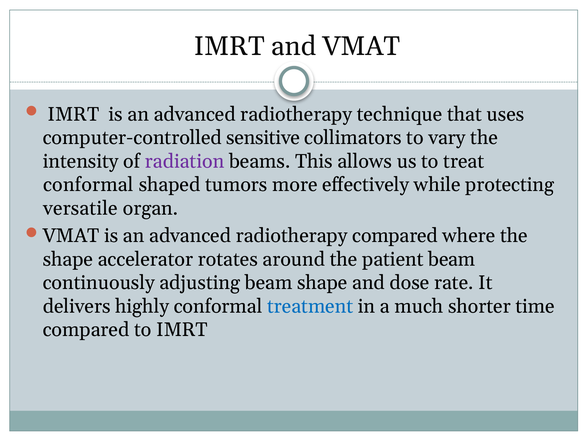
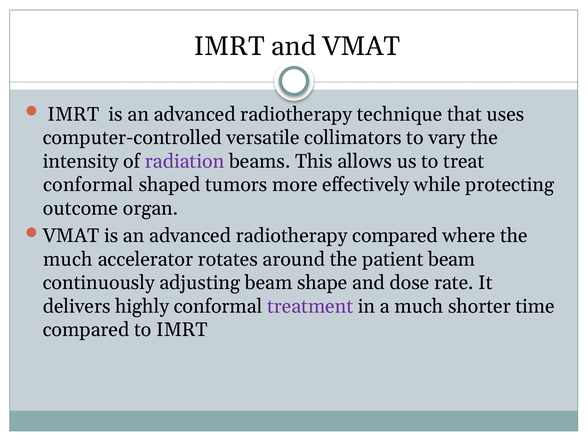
sensitive: sensitive -> versatile
versatile: versatile -> outcome
shape at (68, 259): shape -> much
treatment colour: blue -> purple
